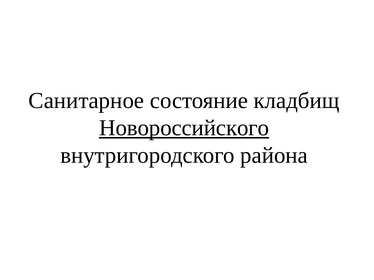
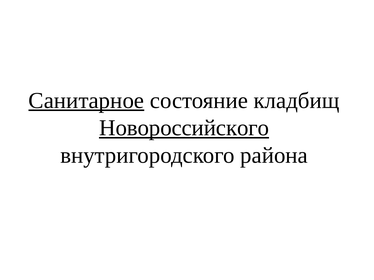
Санитарное underline: none -> present
